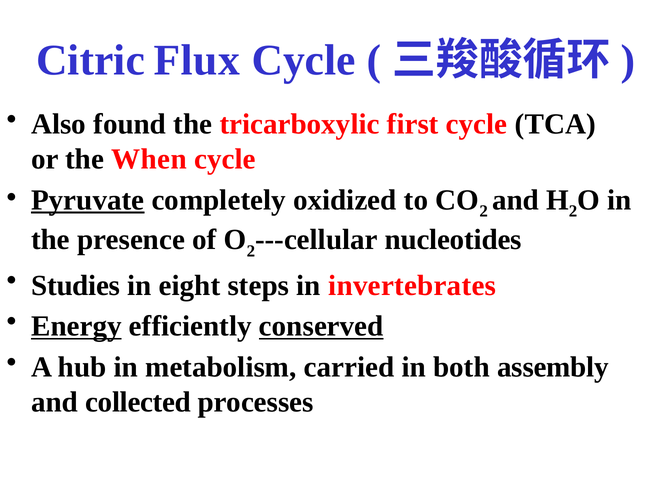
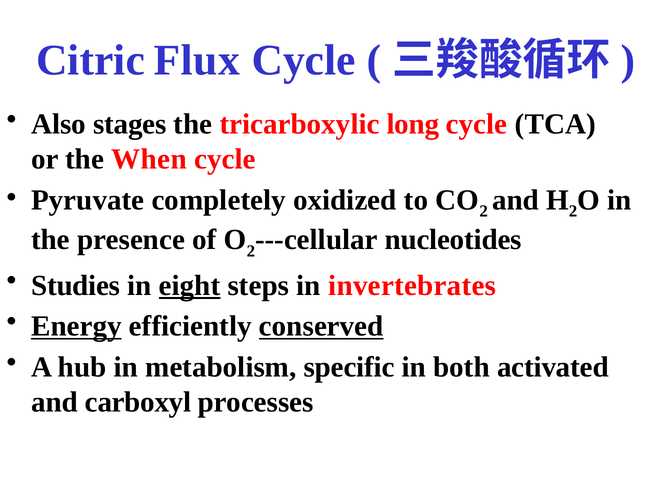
found: found -> stages
first: first -> long
Pyruvate underline: present -> none
eight underline: none -> present
carried: carried -> specific
assembly: assembly -> activated
collected: collected -> carboxyl
